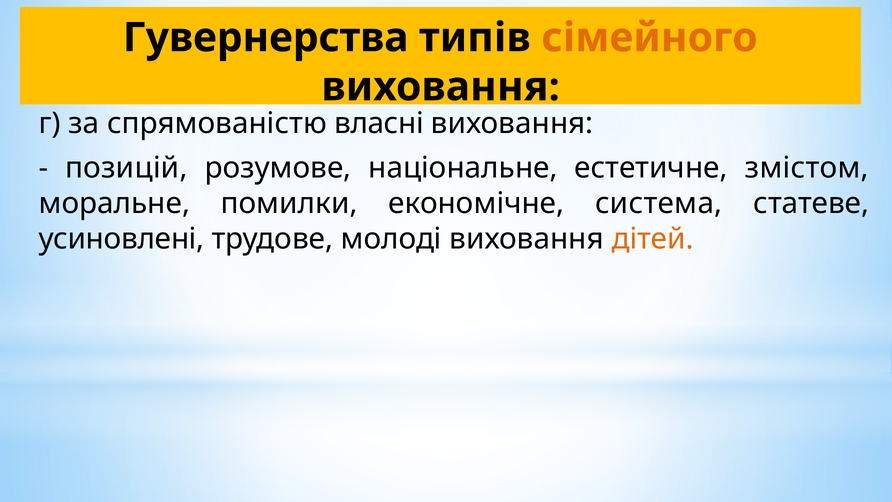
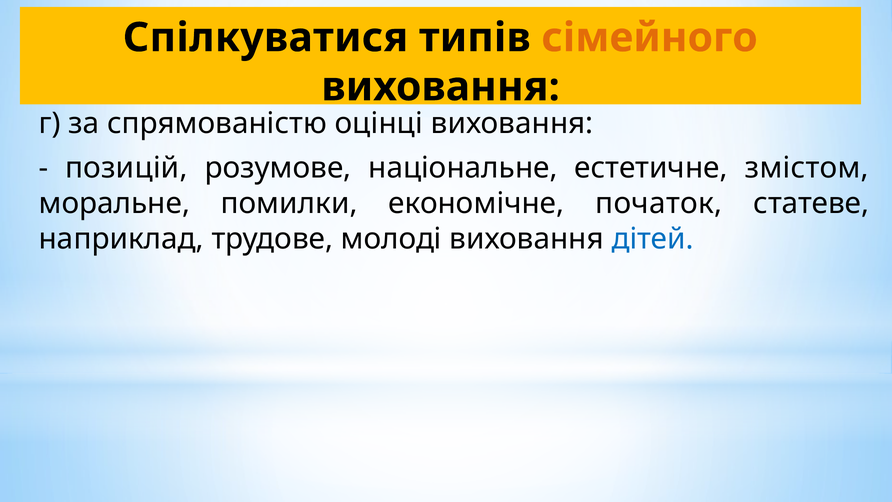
Гувернерства: Гувернерства -> Спілкуватися
власні: власні -> оцінці
система: система -> початок
усиновлені: усиновлені -> наприклад
дітей colour: orange -> blue
